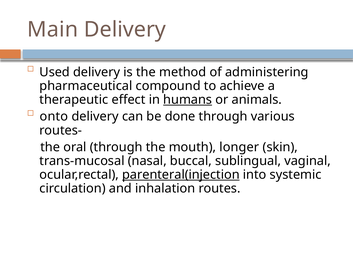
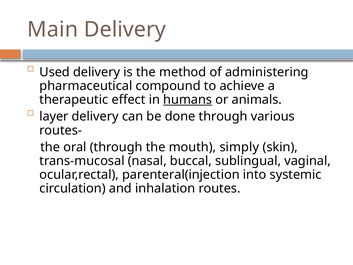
onto: onto -> layer
longer: longer -> simply
parenteral(injection underline: present -> none
